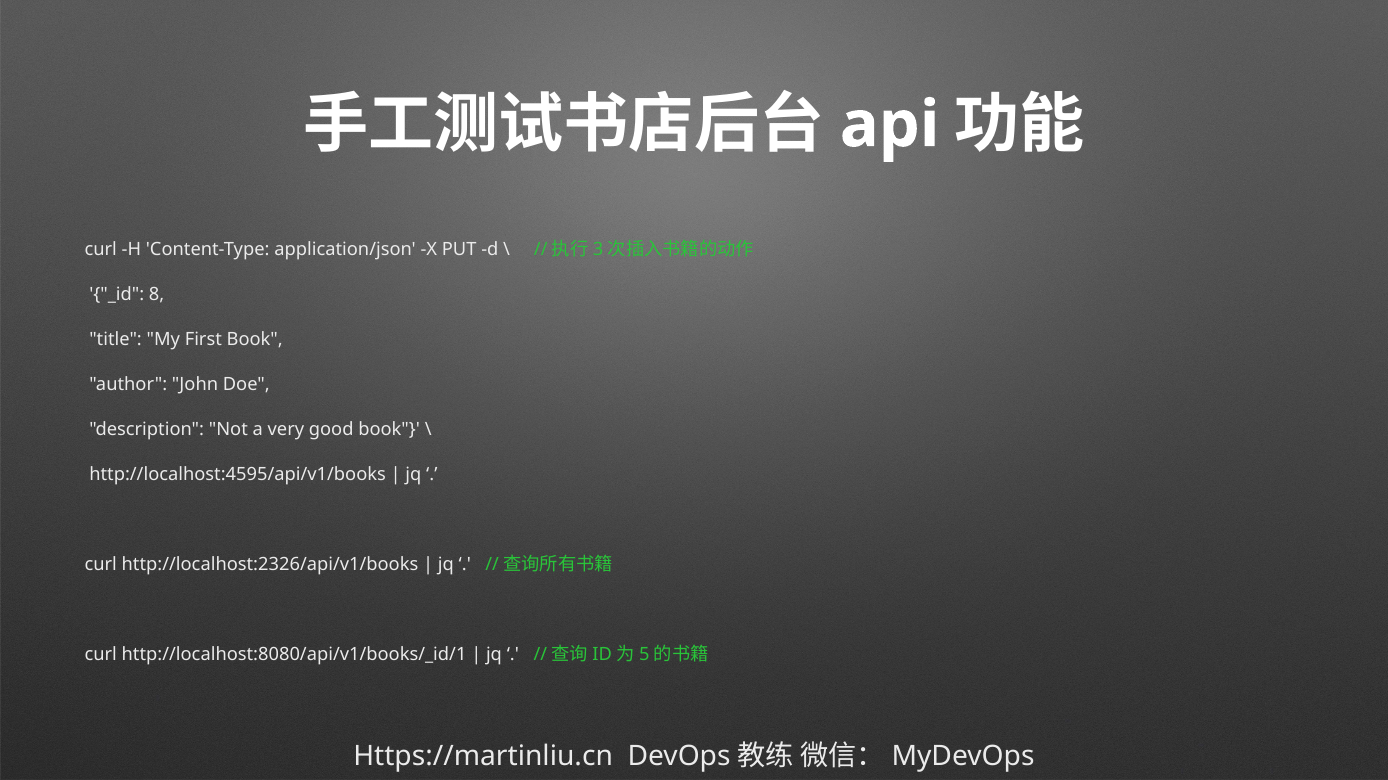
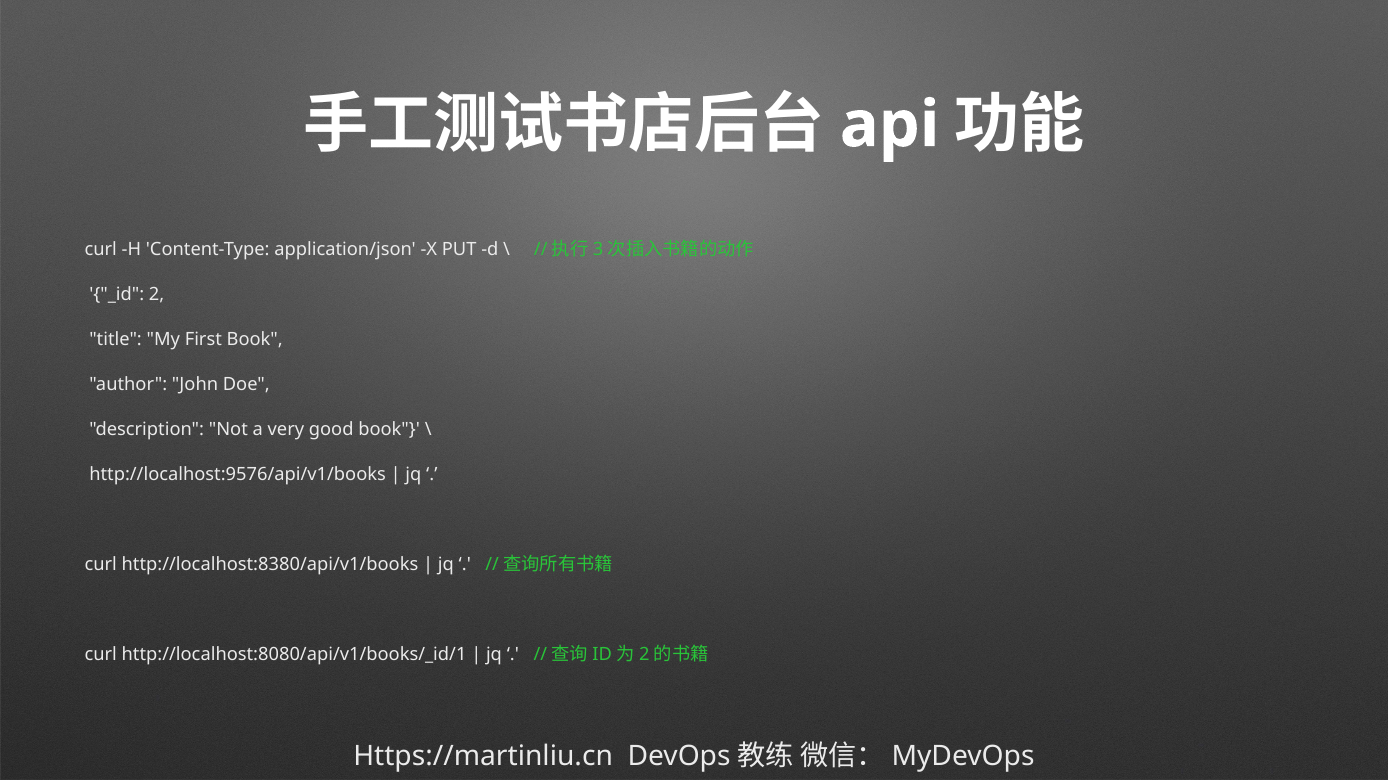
_id 8: 8 -> 2
http://localhost:4595/api/v1/books: http://localhost:4595/api/v1/books -> http://localhost:9576/api/v1/books
http://localhost:2326/api/v1/books: http://localhost:2326/api/v1/books -> http://localhost:8380/api/v1/books
5 at (644, 655): 5 -> 2
